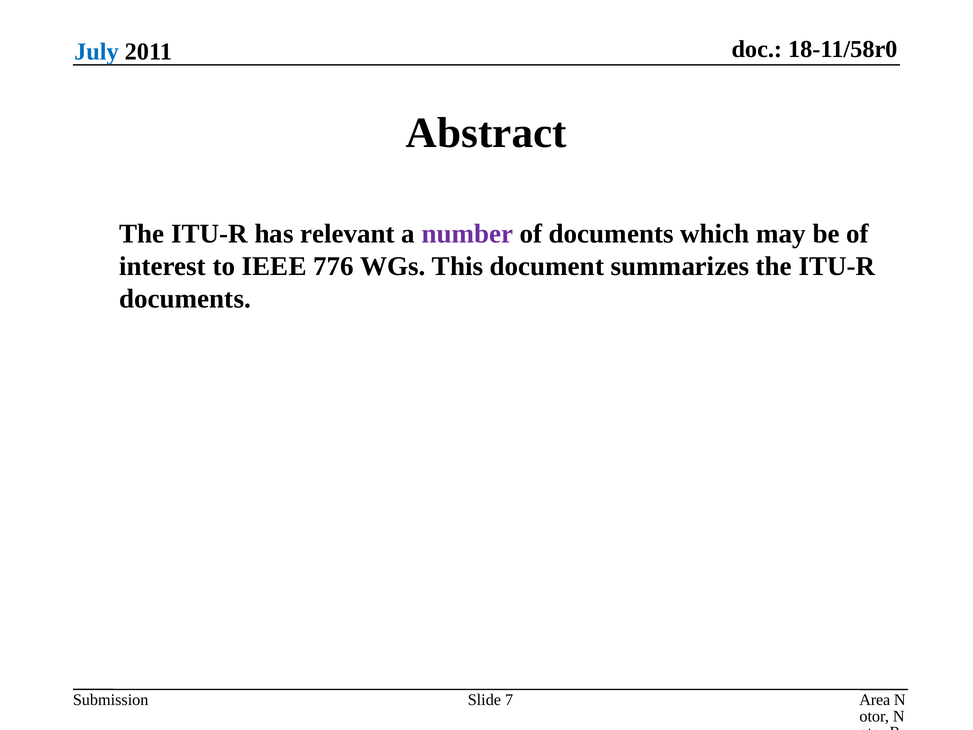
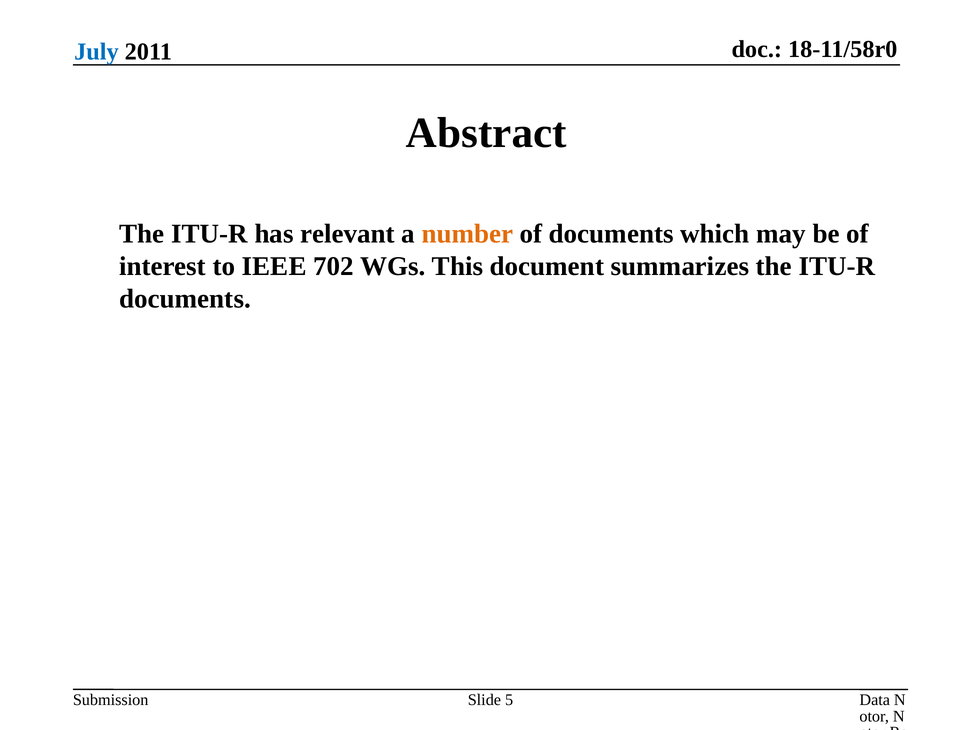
number colour: purple -> orange
776: 776 -> 702
Area: Area -> Data
7: 7 -> 5
